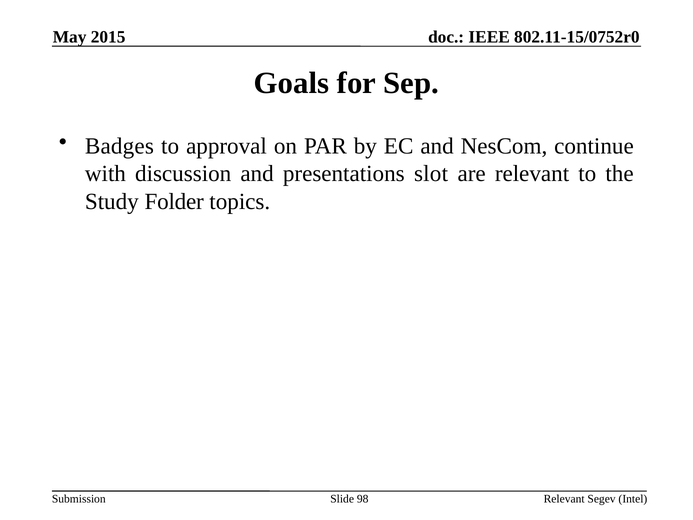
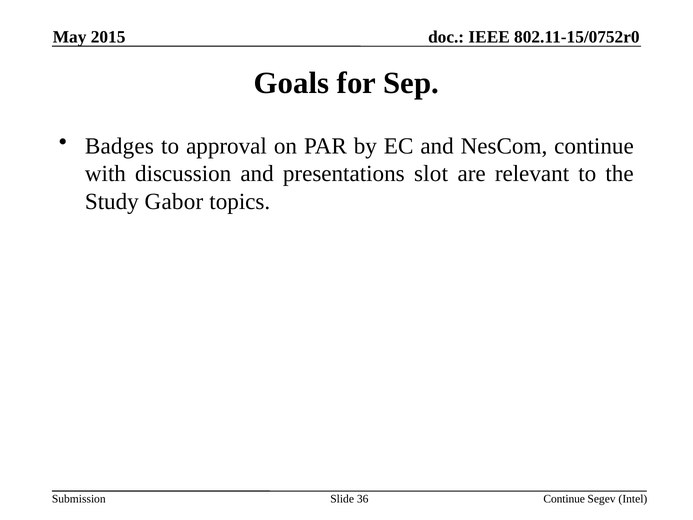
Folder: Folder -> Gabor
98: 98 -> 36
Relevant at (564, 498): Relevant -> Continue
